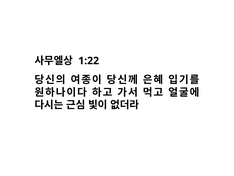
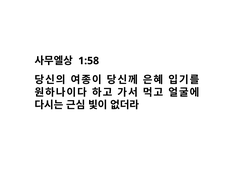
1:22: 1:22 -> 1:58
